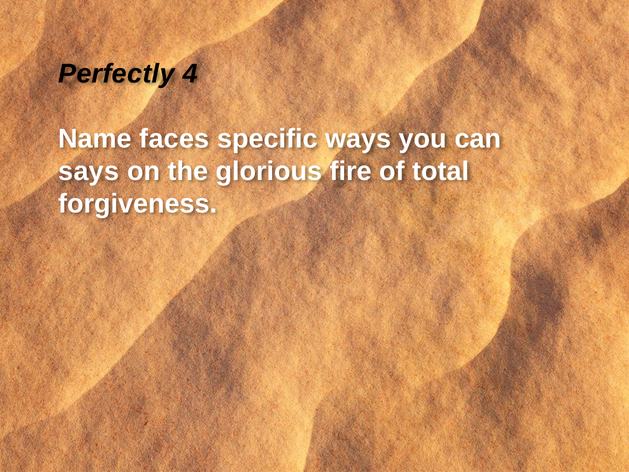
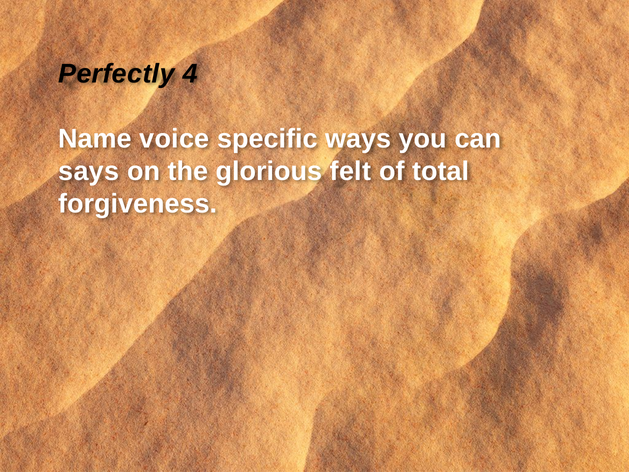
faces: faces -> voice
fire: fire -> felt
